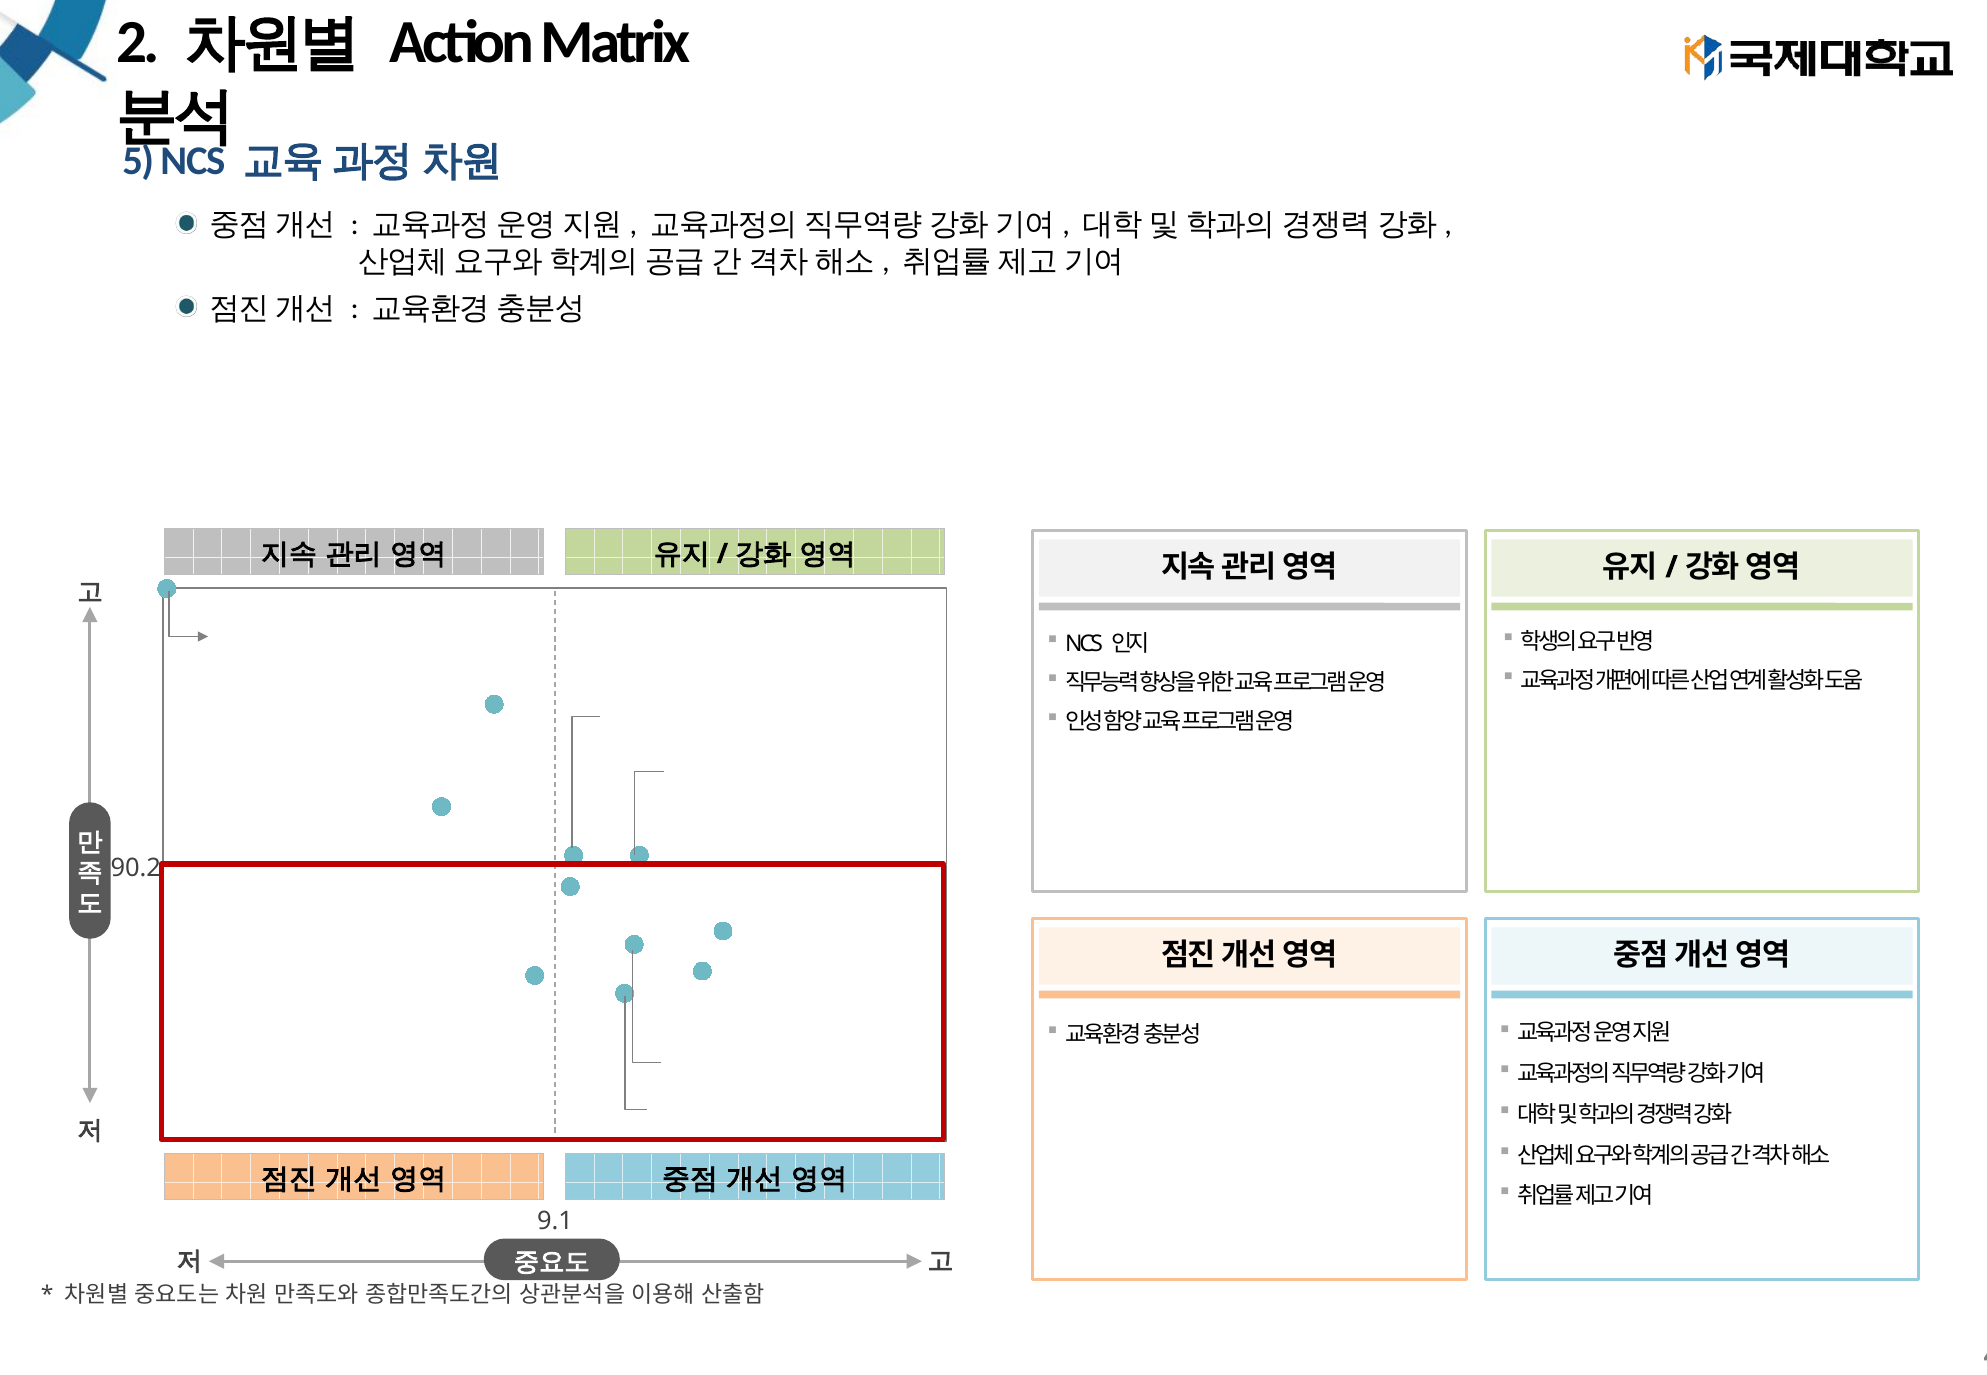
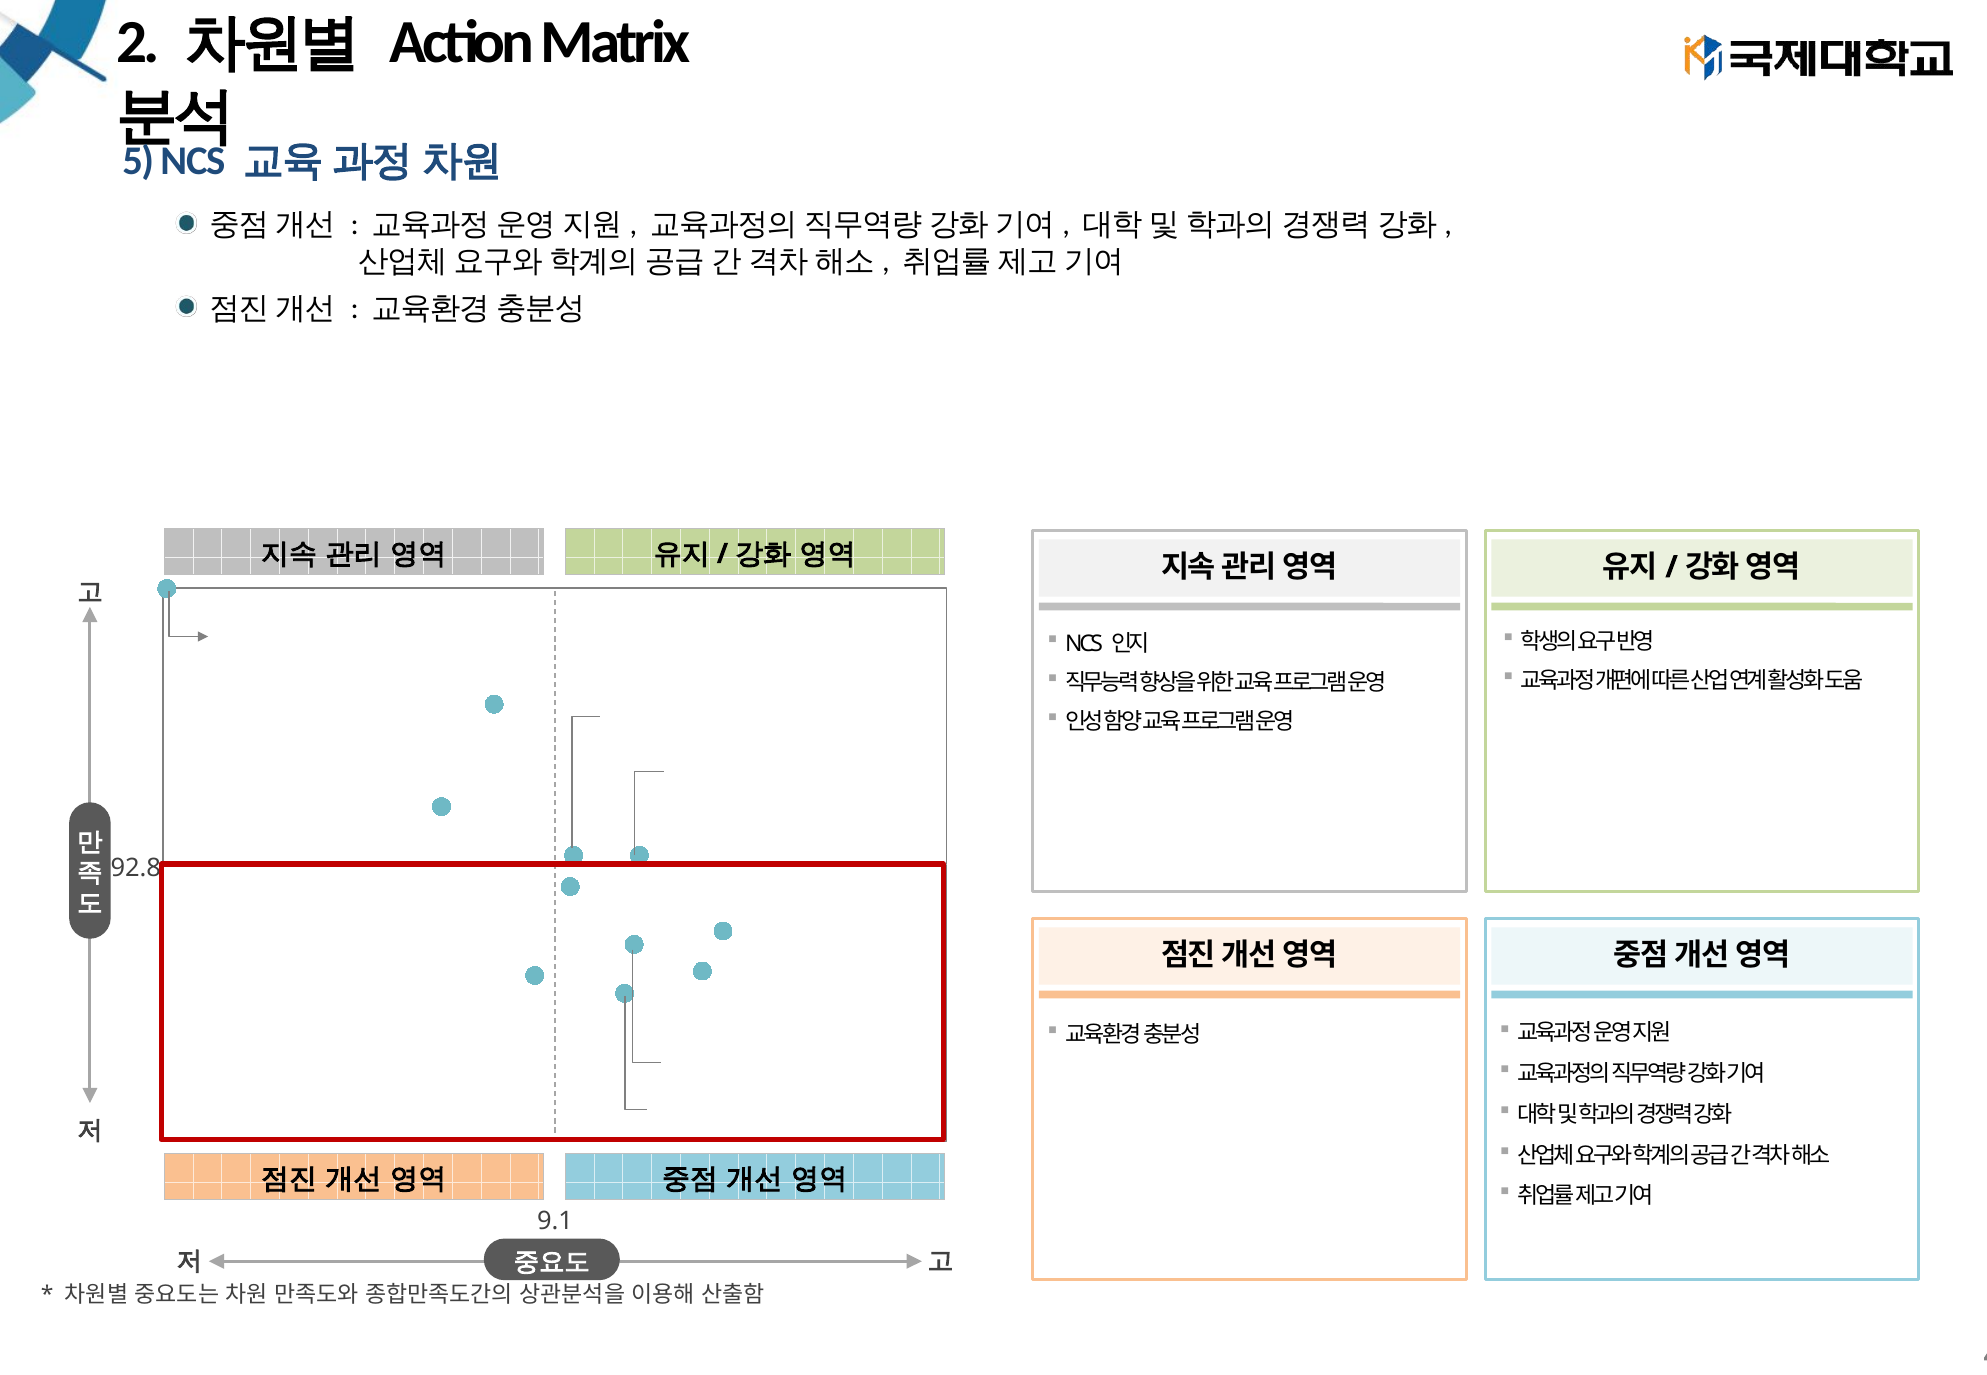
90.2: 90.2 -> 92.8
